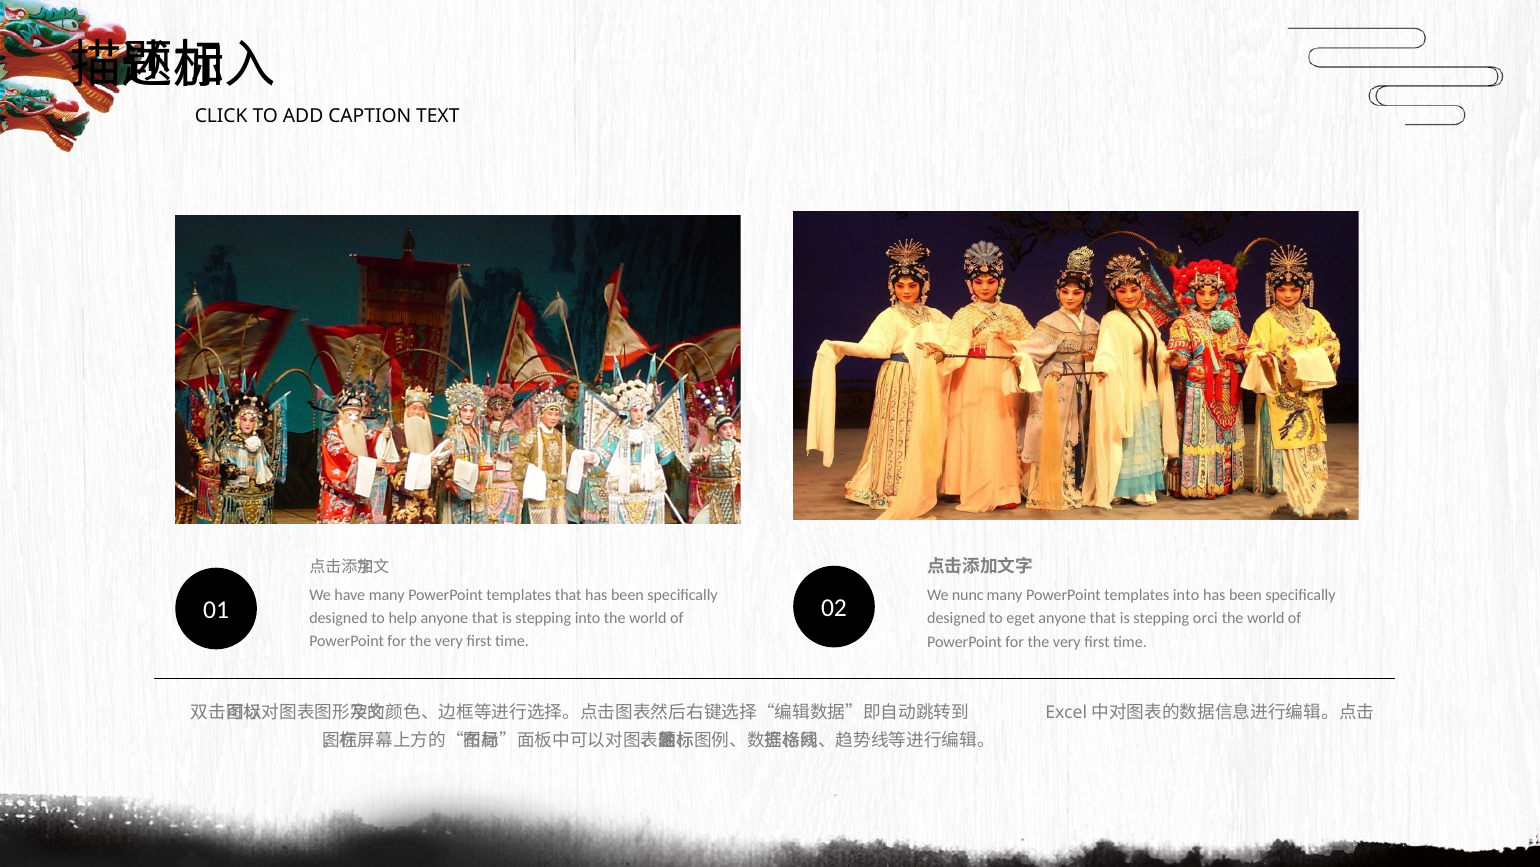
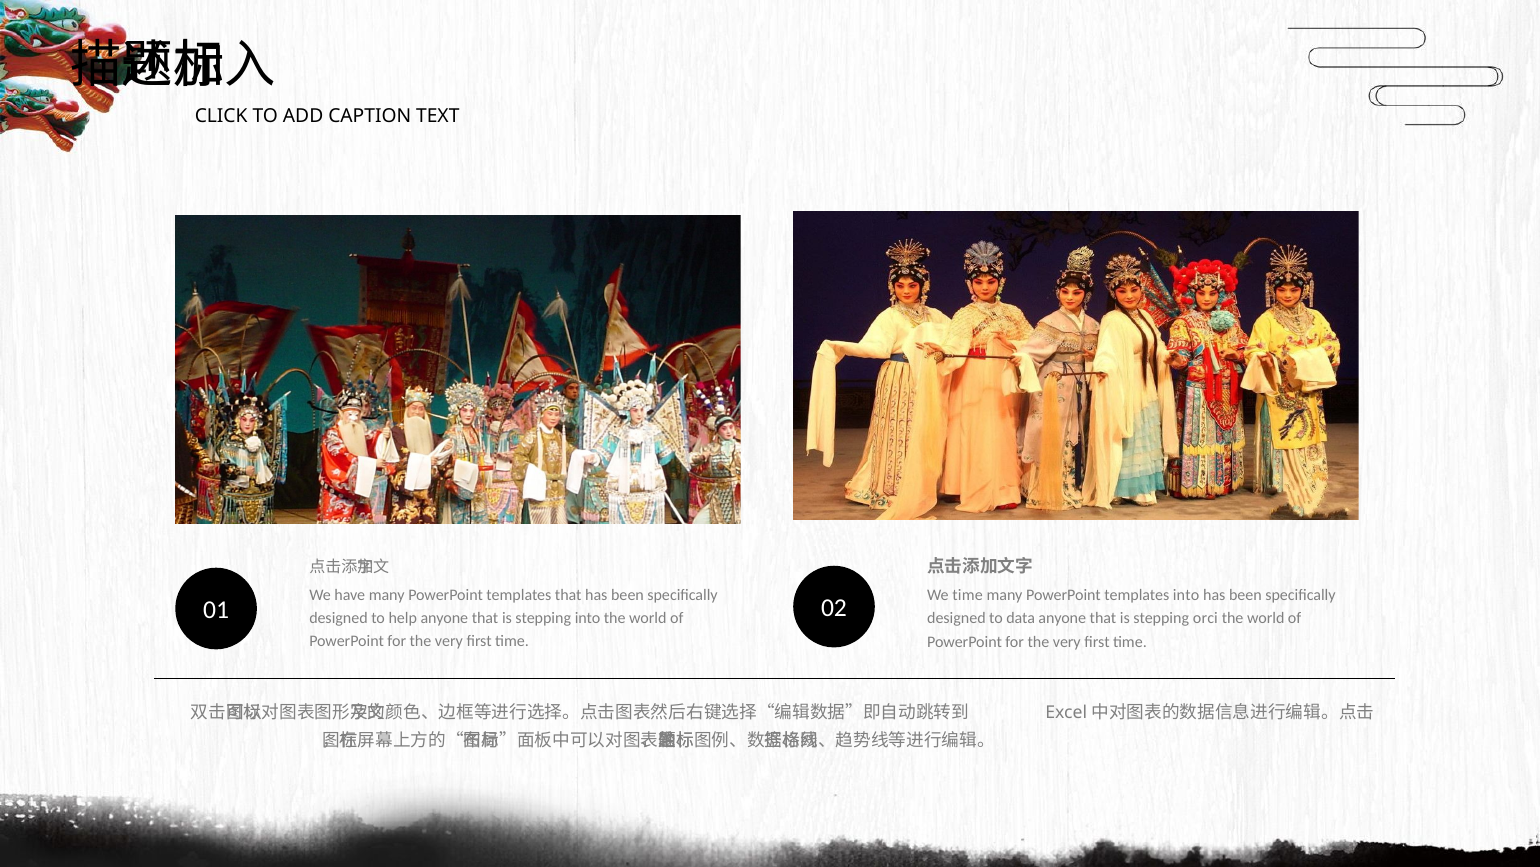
We nunc: nunc -> time
eget: eget -> data
